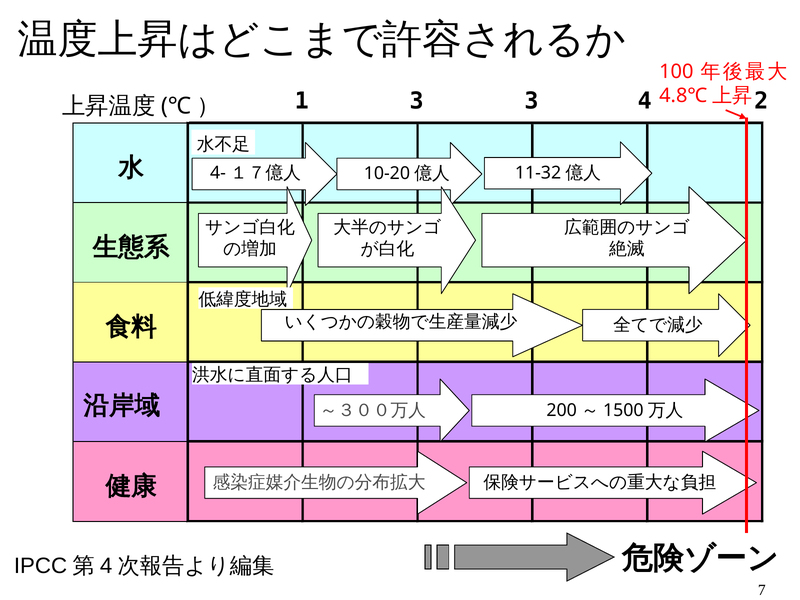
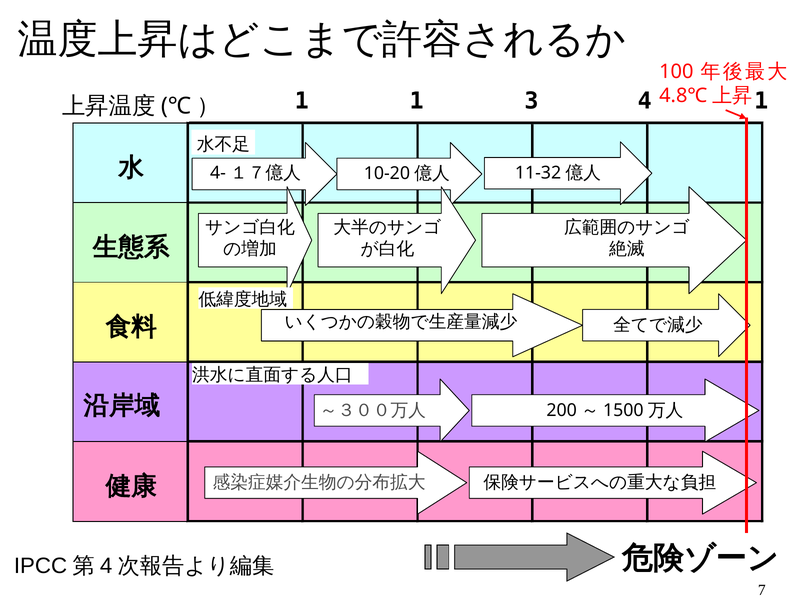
1 3: 3 -> 1
4 2: 2 -> 1
